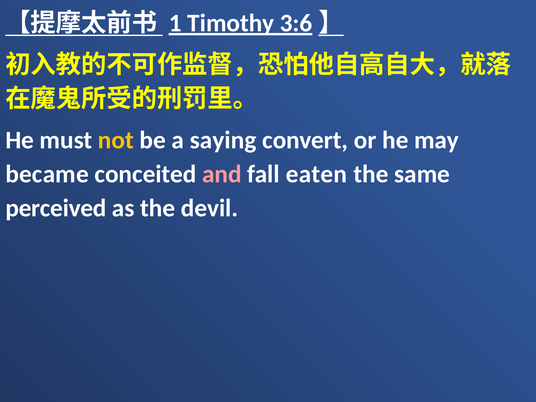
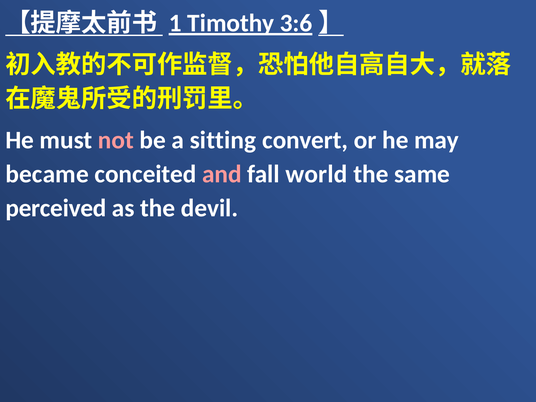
not colour: yellow -> pink
saying: saying -> sitting
eaten: eaten -> world
